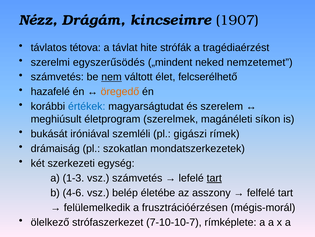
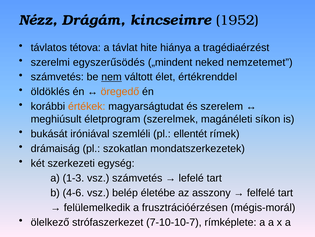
1907: 1907 -> 1952
strófák: strófák -> hiánya
felcserélhető: felcserélhető -> értékrenddel
hazafelé: hazafelé -> öldöklés
értékek colour: blue -> orange
gigászi: gigászi -> ellentét
tart at (214, 178) underline: present -> none
